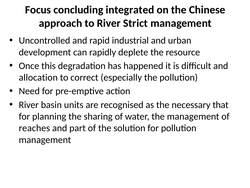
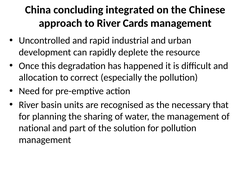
Focus: Focus -> China
Strict: Strict -> Cards
reaches: reaches -> national
